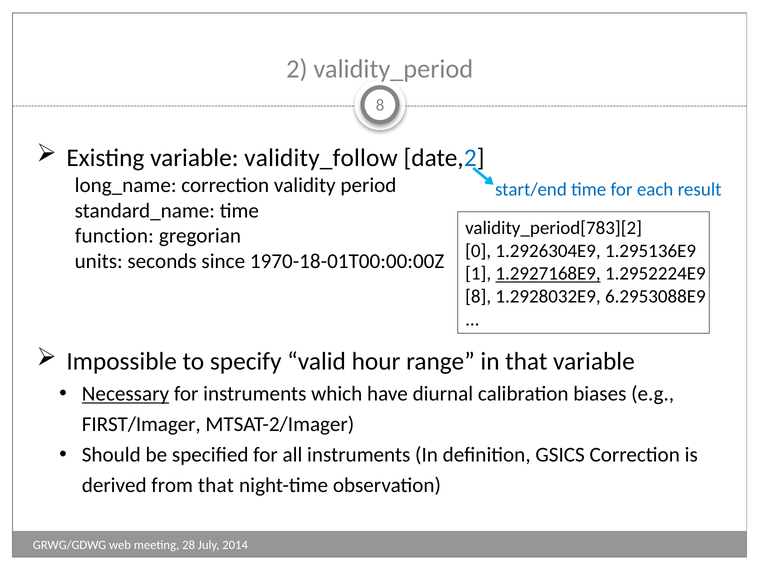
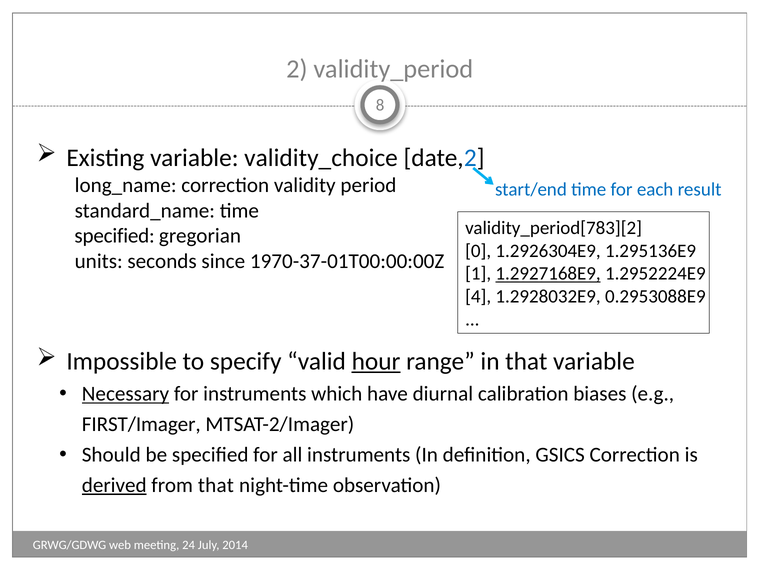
validity_follow: validity_follow -> validity_choice
function at (114, 236): function -> specified
1970-18-01T00:00:00Z: 1970-18-01T00:00:00Z -> 1970-37-01T00:00:00Z
8 at (478, 297): 8 -> 4
6.2953088E9: 6.2953088E9 -> 0.2953088E9
hour underline: none -> present
derived underline: none -> present
28: 28 -> 24
